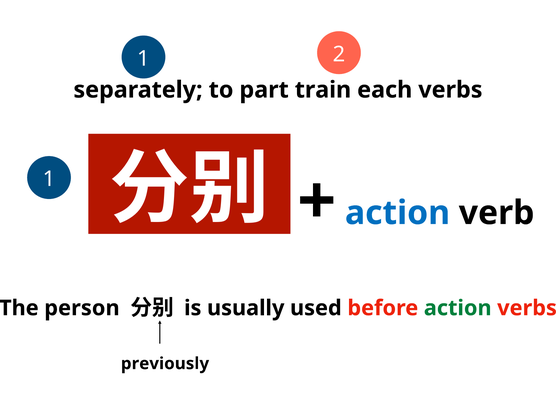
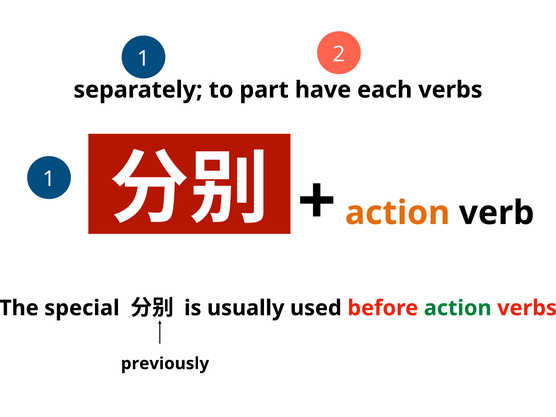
train: train -> have
action at (398, 213) colour: blue -> orange
person: person -> special
